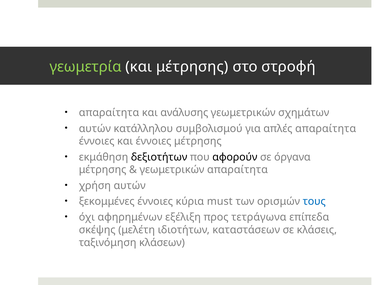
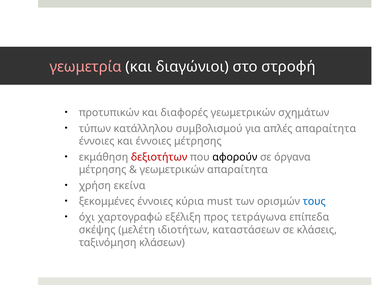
γεωμετρία colour: light green -> pink
και μέτρησης: μέτρησης -> διαγώνιοι
απαραίτητα at (109, 113): απαραίτητα -> προτυπικών
ανάλυσης: ανάλυσης -> διαφορές
αυτών at (95, 129): αυτών -> τύπων
δεξιοτήτων colour: black -> red
χρήση αυτών: αυτών -> εκείνα
αφηρημένων: αφηρημένων -> χαρτογραφώ
